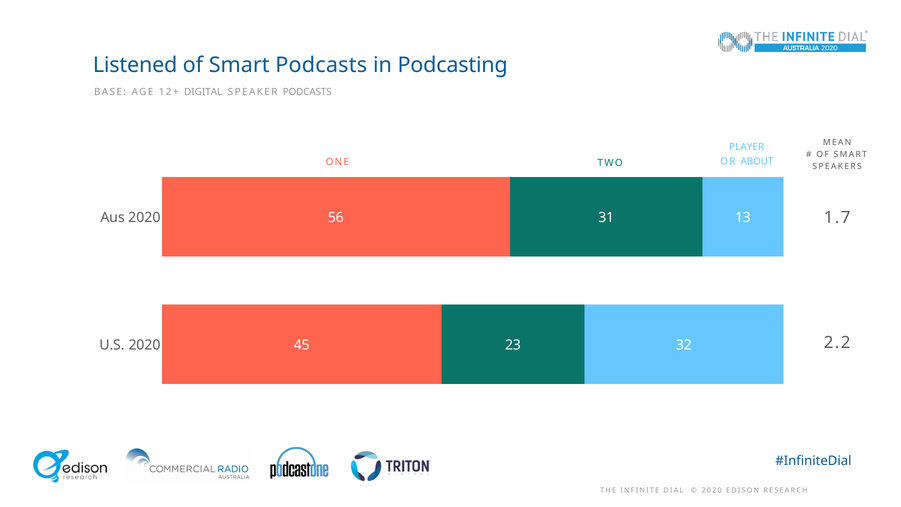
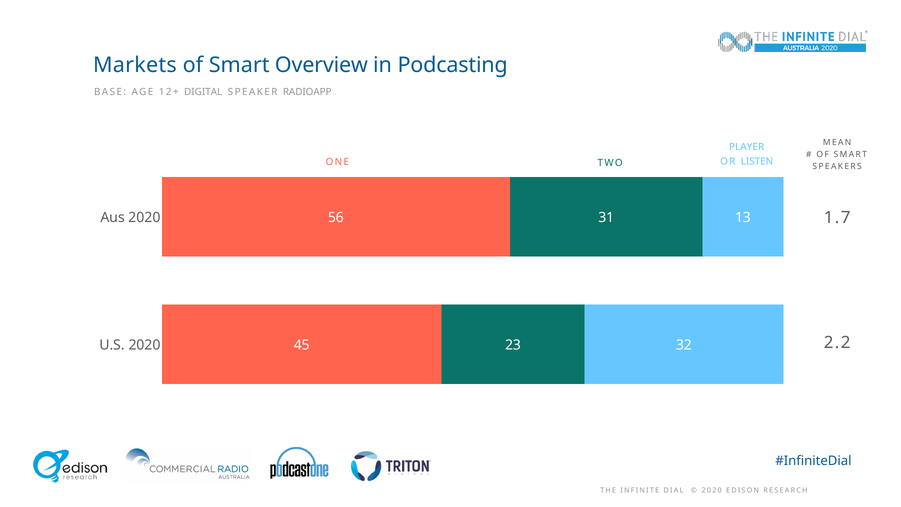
Listened: Listened -> Markets
Smart Podcasts: Podcasts -> Overview
SPEAKER PODCASTS: PODCASTS -> RADIOAPP
ABOUT: ABOUT -> LISTEN
